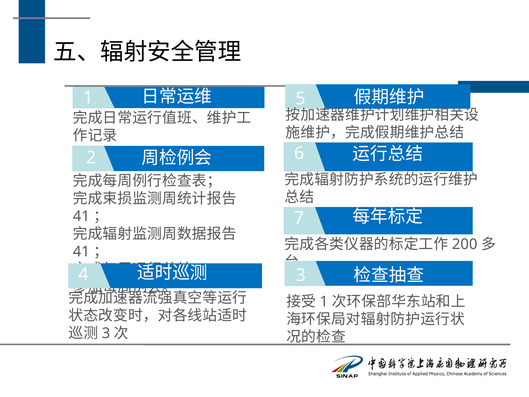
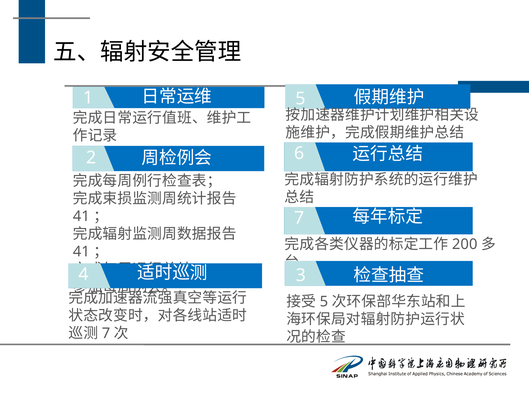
1 at (324, 301): 1 -> 5
3 at (106, 333): 3 -> 7
